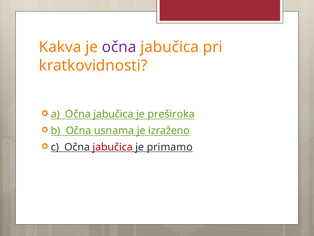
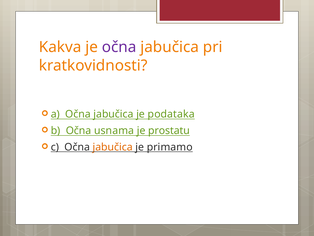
preširoka: preširoka -> podataka
izraženo: izraženo -> prostatu
jabučica at (113, 147) colour: red -> orange
